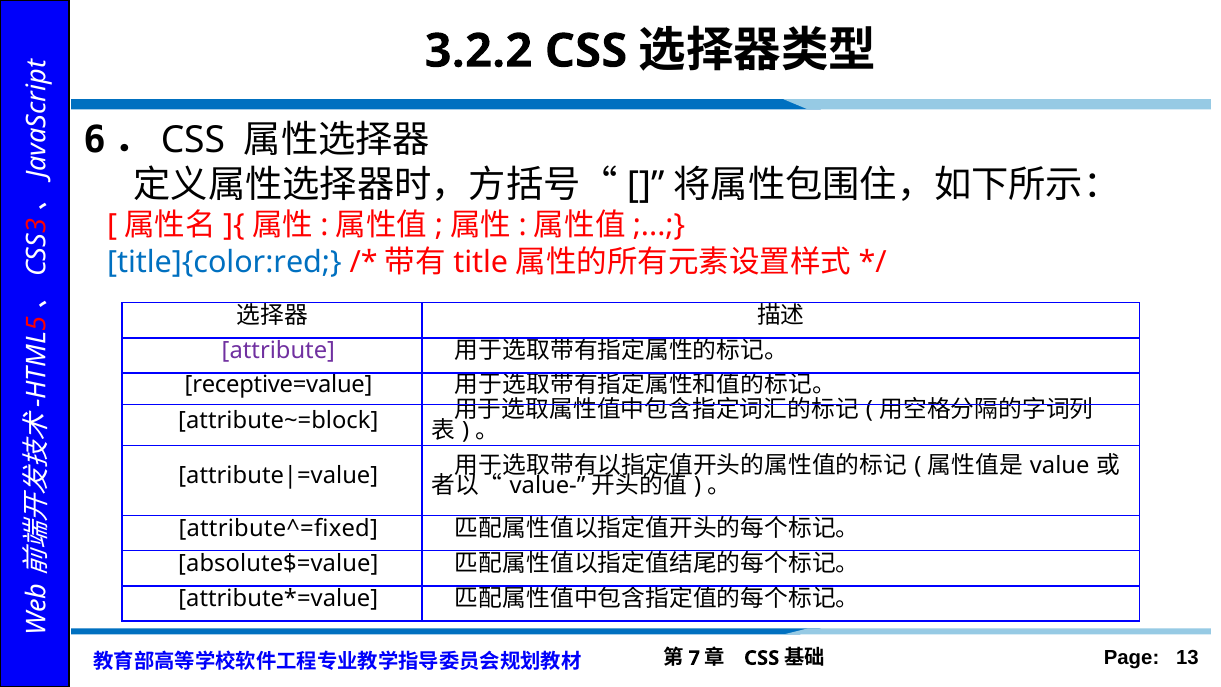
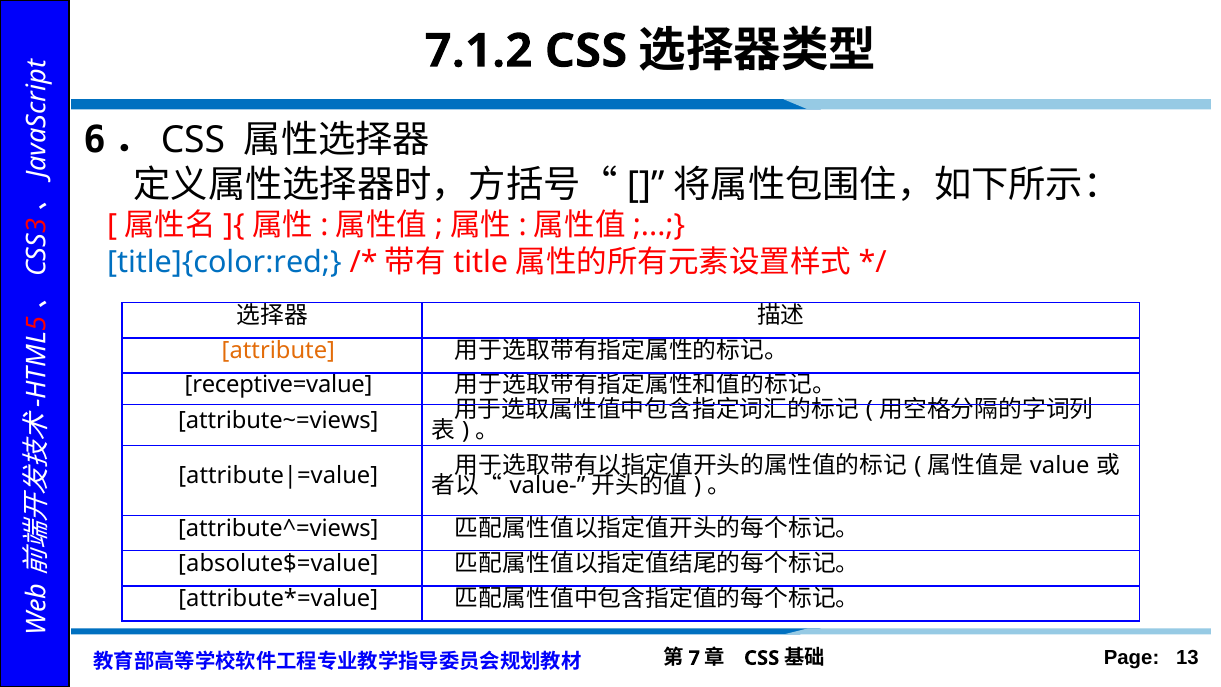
3.2.2: 3.2.2 -> 7.1.2
attribute colour: purple -> orange
attribute~=block: attribute~=block -> attribute~=views
attribute^=fixed: attribute^=fixed -> attribute^=views
